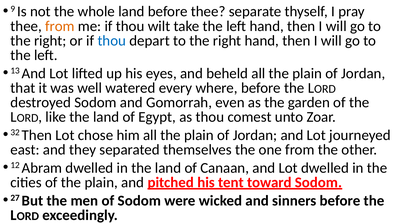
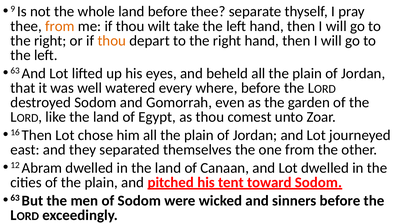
thou at (112, 41) colour: blue -> orange
13 at (15, 71): 13 -> 63
32: 32 -> 16
27 at (15, 198): 27 -> 63
